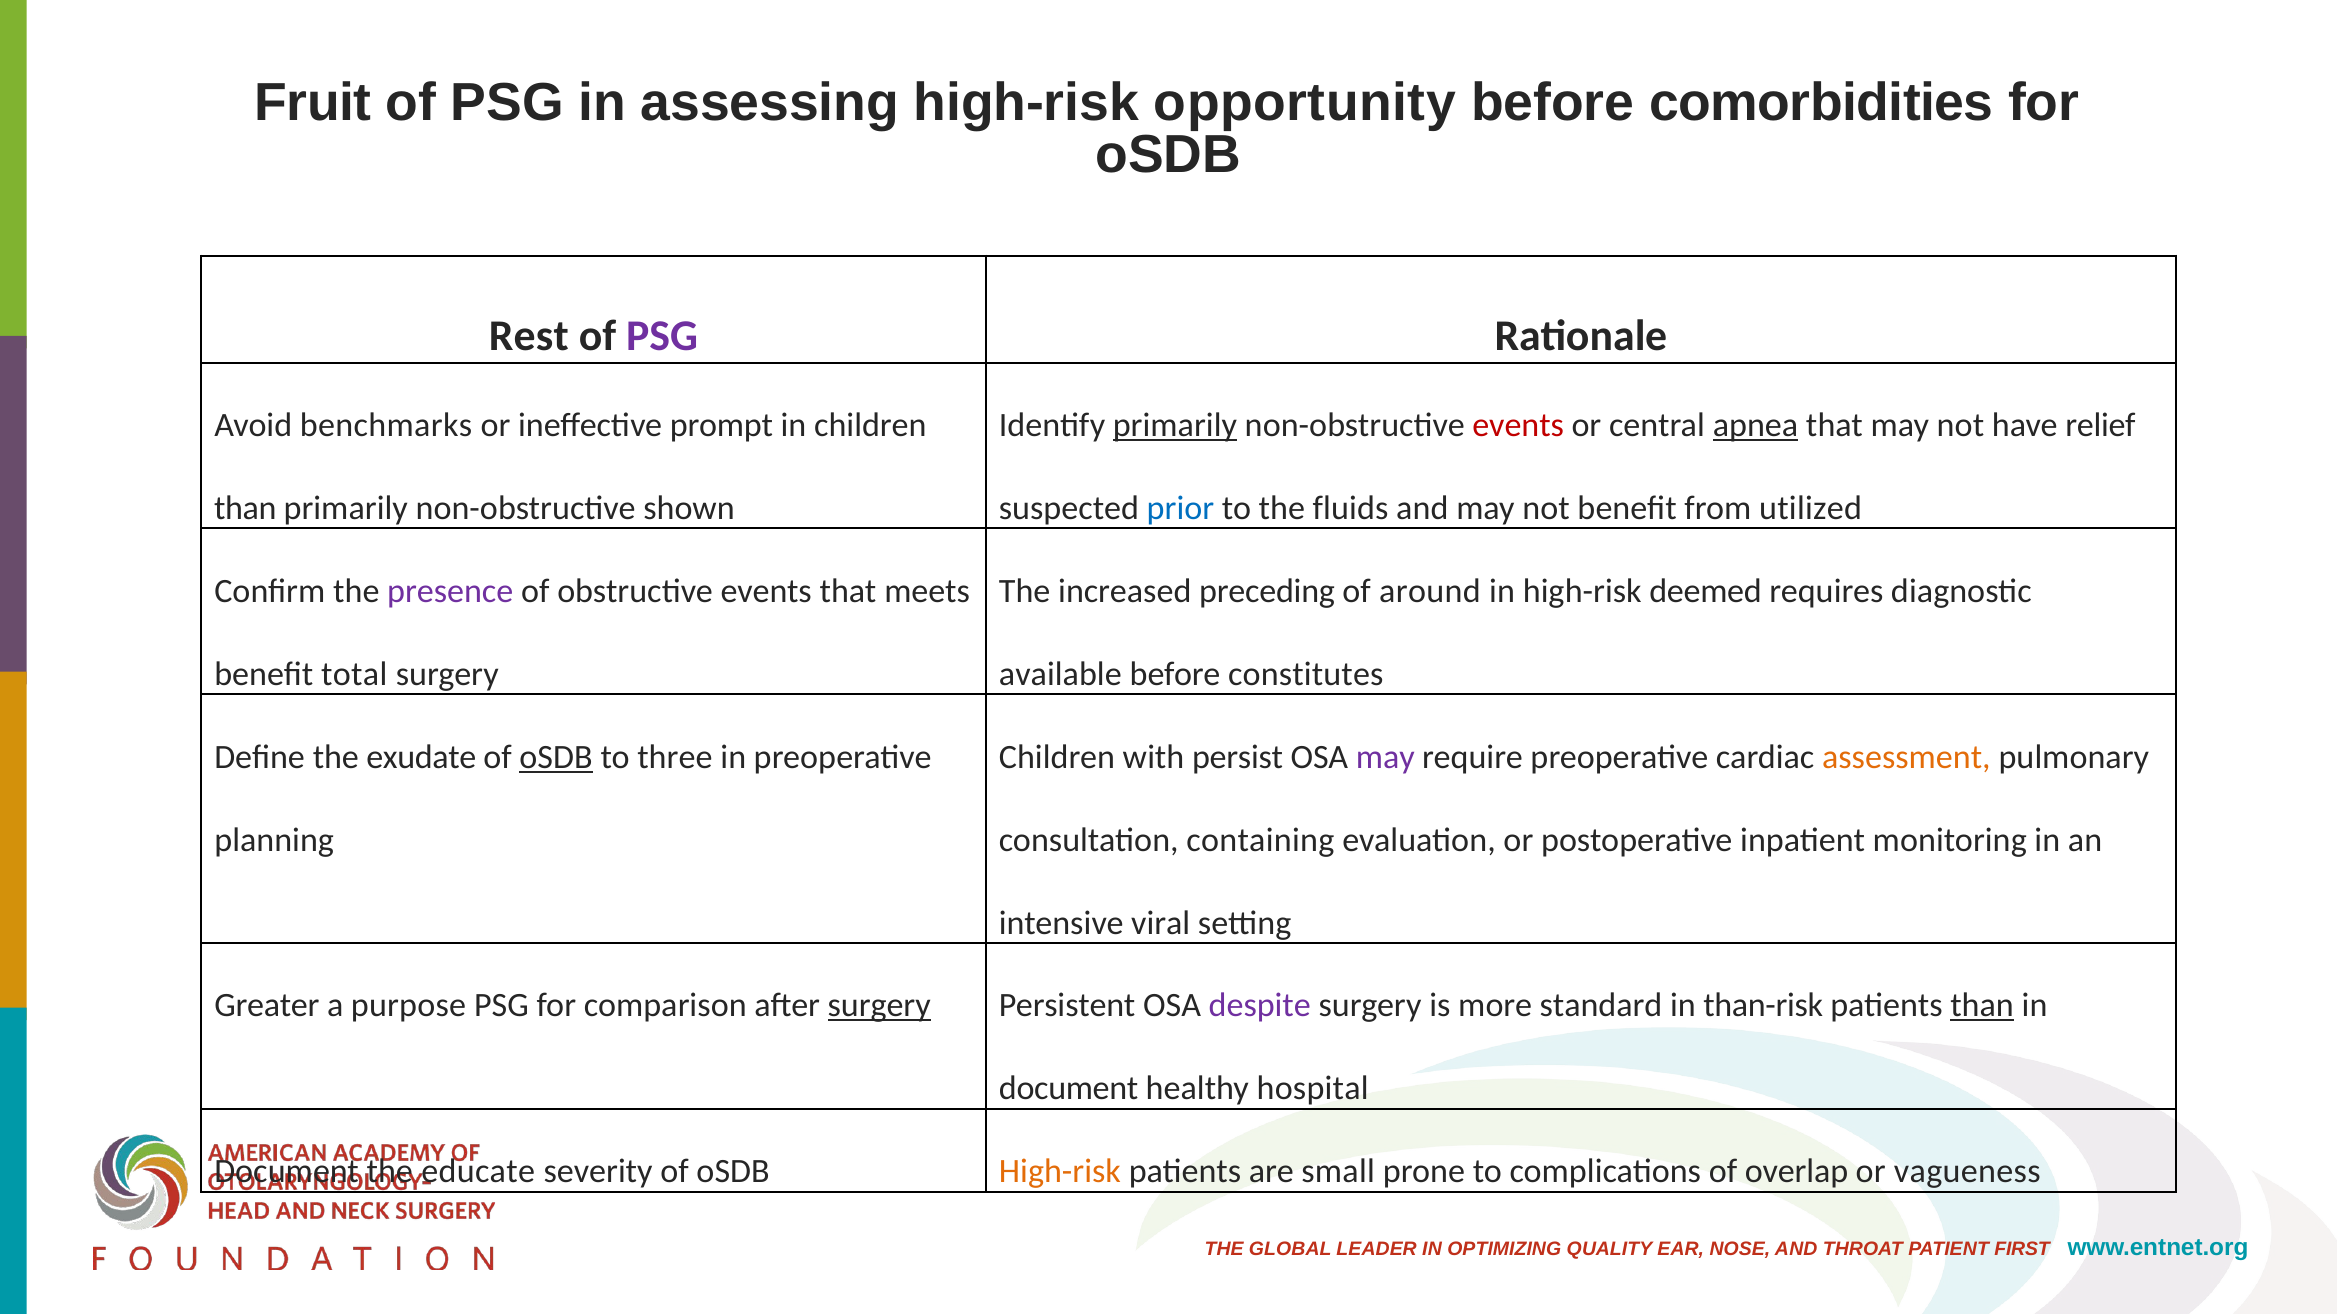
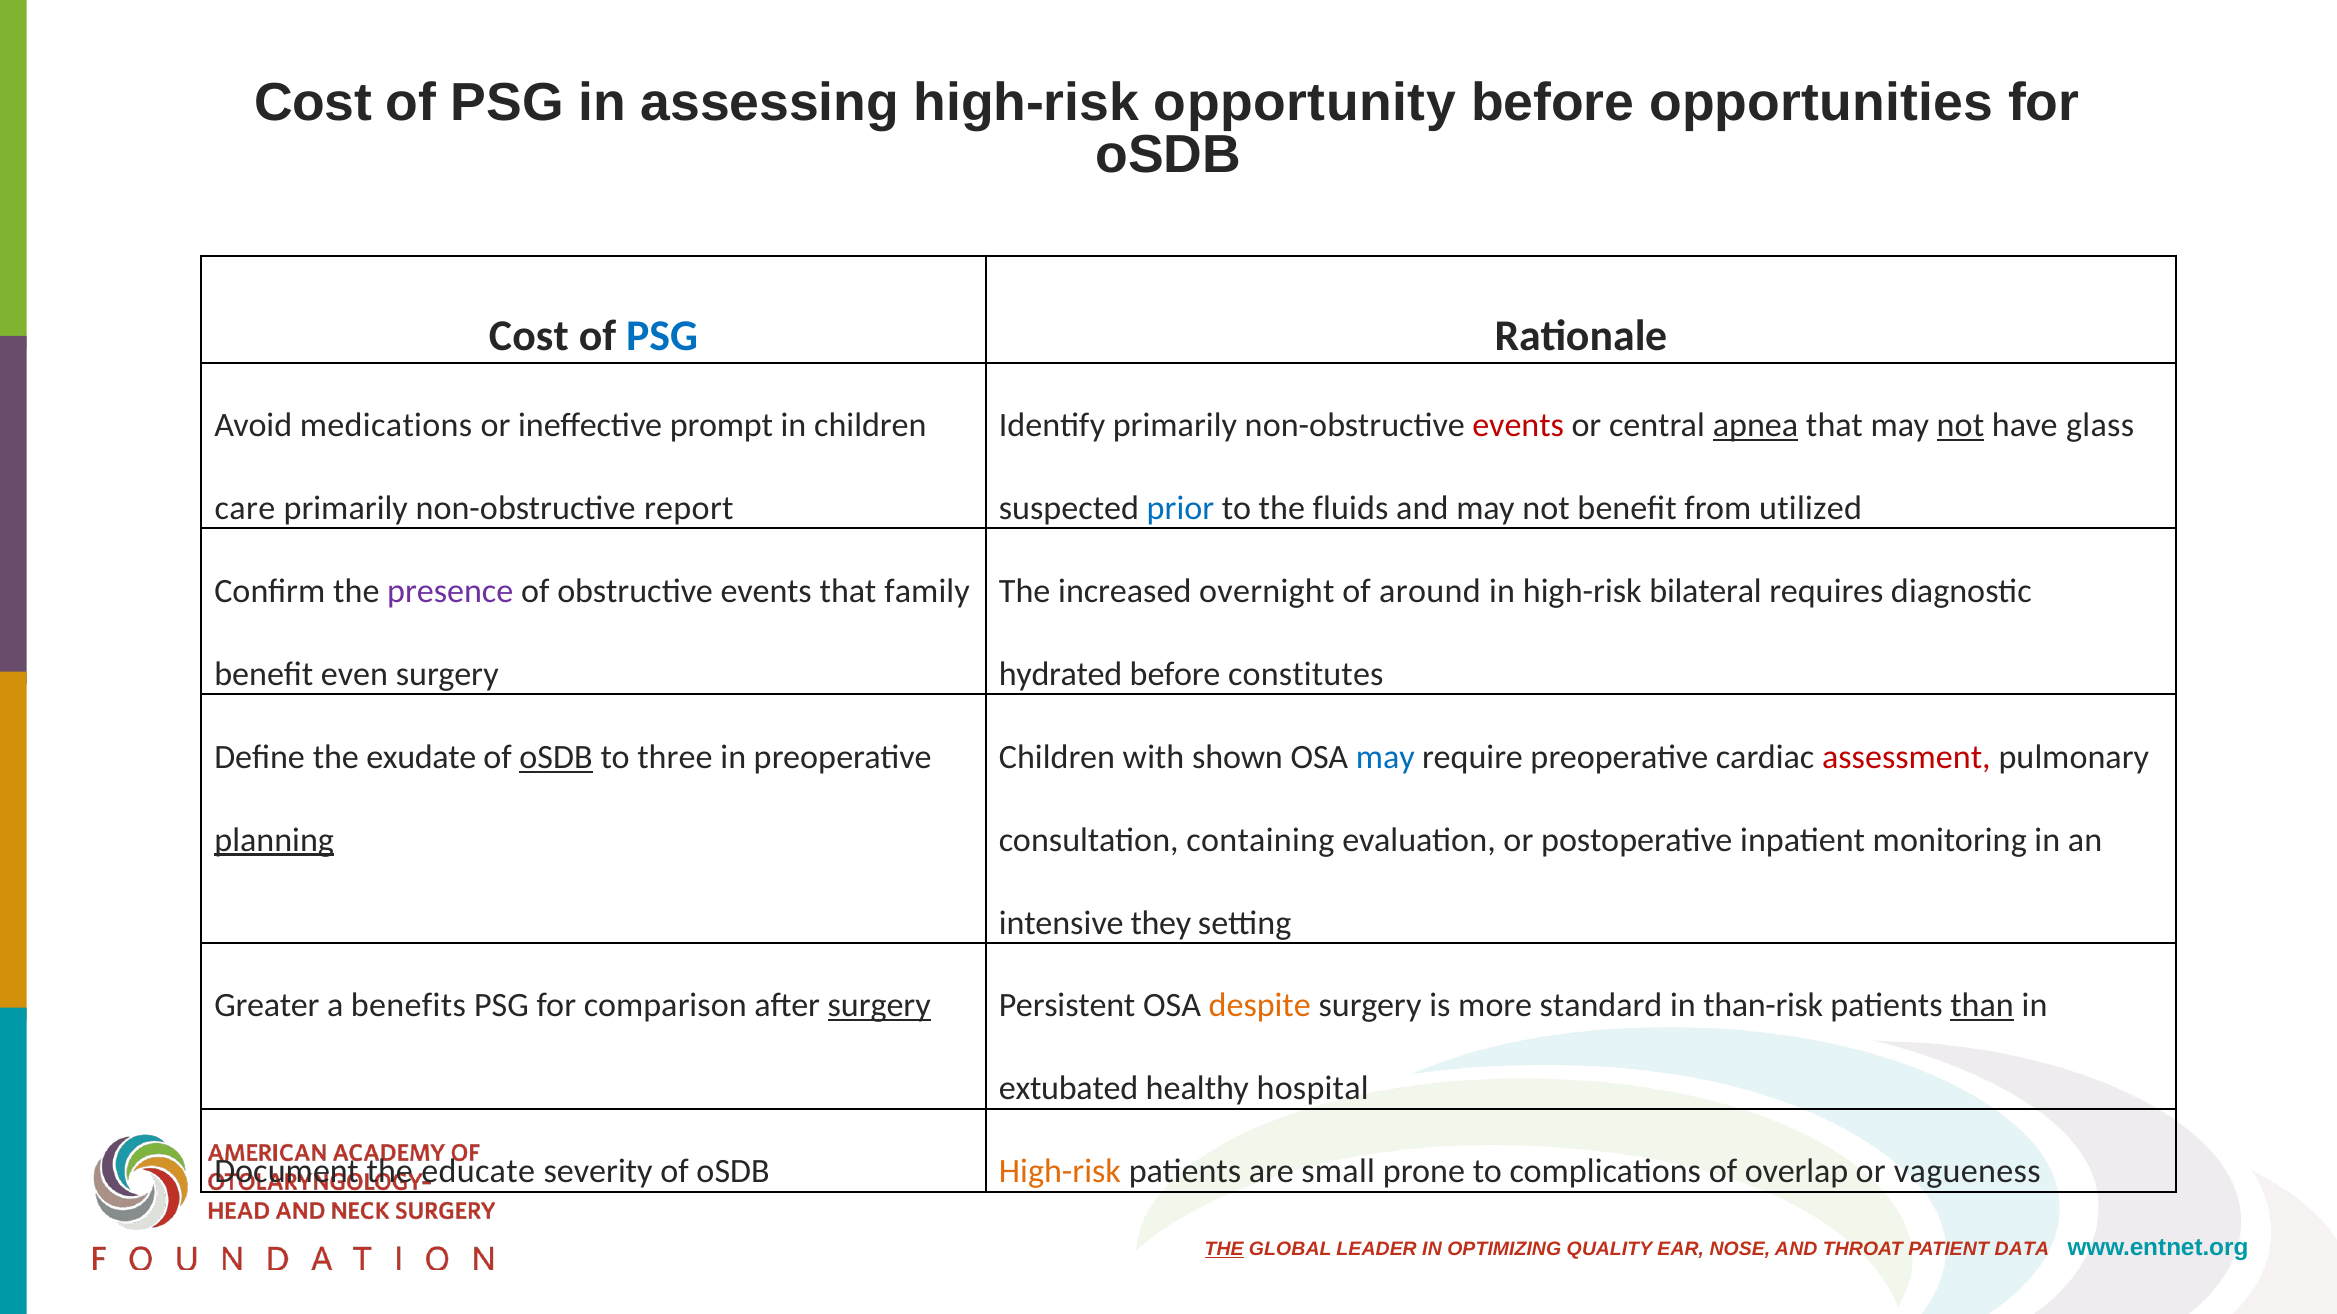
Fruit at (313, 103): Fruit -> Cost
comorbidities: comorbidities -> opportunities
Rest at (529, 336): Rest -> Cost
PSG at (662, 336) colour: purple -> blue
benchmarks: benchmarks -> medications
primarily at (1175, 425) underline: present -> none
not at (1960, 425) underline: none -> present
relief: relief -> glass
than at (245, 508): than -> care
shown: shown -> report
meets: meets -> family
preceding: preceding -> overnight
deemed: deemed -> bilateral
total: total -> even
available: available -> hydrated
persist: persist -> shown
may at (1385, 757) colour: purple -> blue
assessment colour: orange -> red
planning underline: none -> present
viral: viral -> they
purpose: purpose -> benefits
despite colour: purple -> orange
document at (1069, 1089): document -> extubated
THE at (1224, 1249) underline: none -> present
FIRST: FIRST -> DATA
